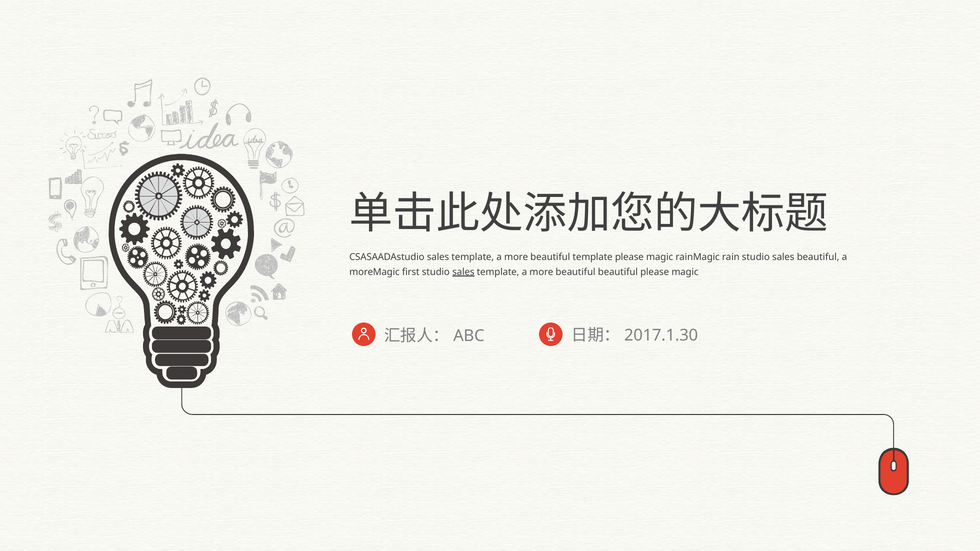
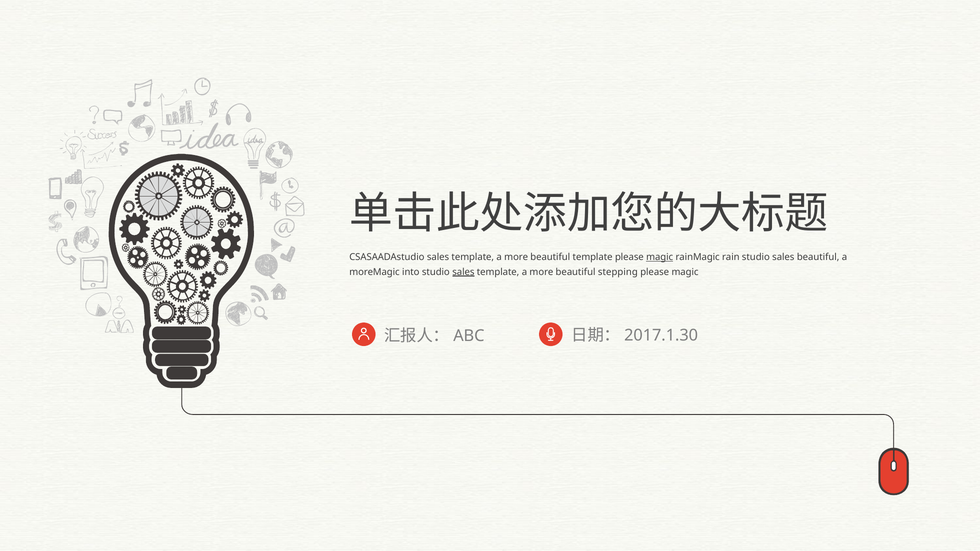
magic at (660, 257) underline: none -> present
first: first -> into
beautiful beautiful: beautiful -> stepping
